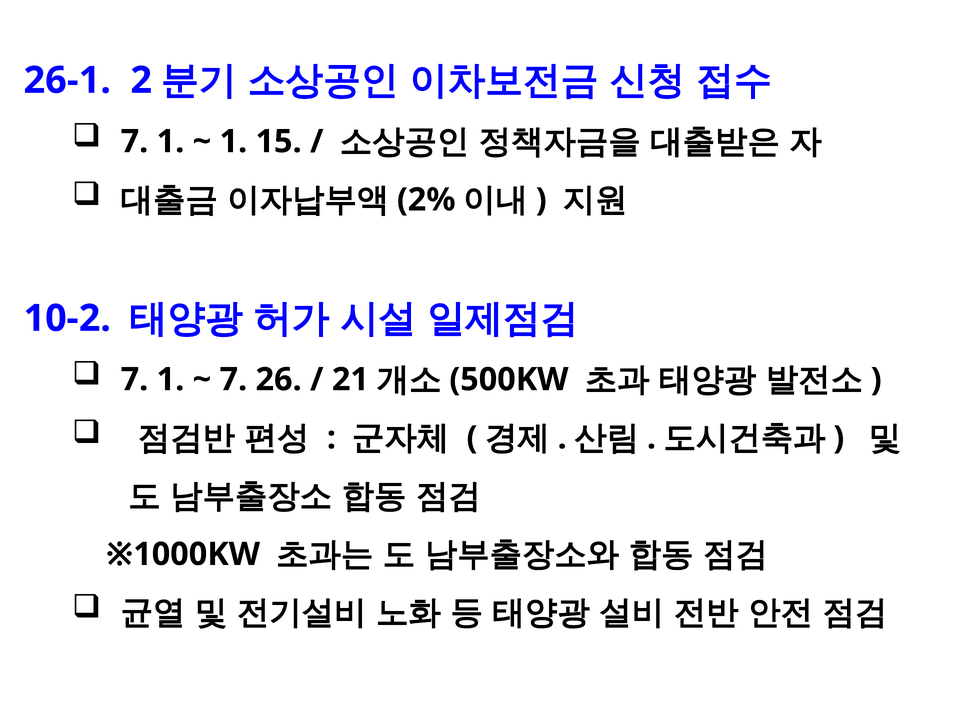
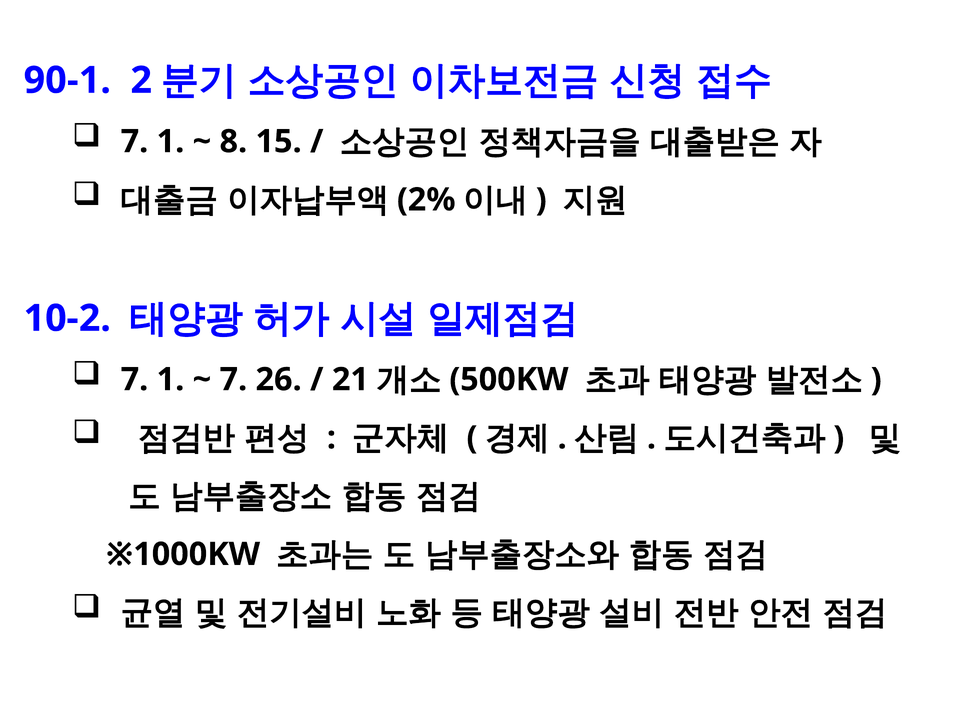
26-1: 26-1 -> 90-1
1 at (233, 142): 1 -> 8
